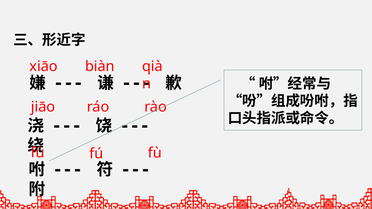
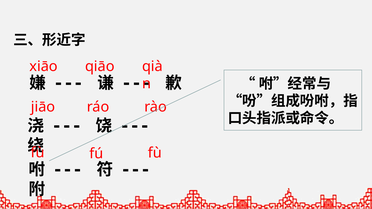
biàn: biàn -> qiāo
